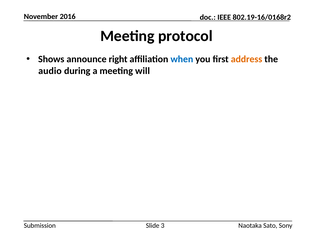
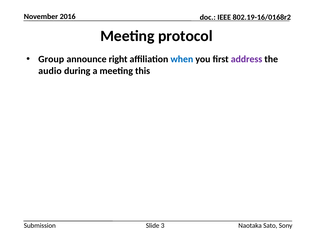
Shows: Shows -> Group
address colour: orange -> purple
will: will -> this
